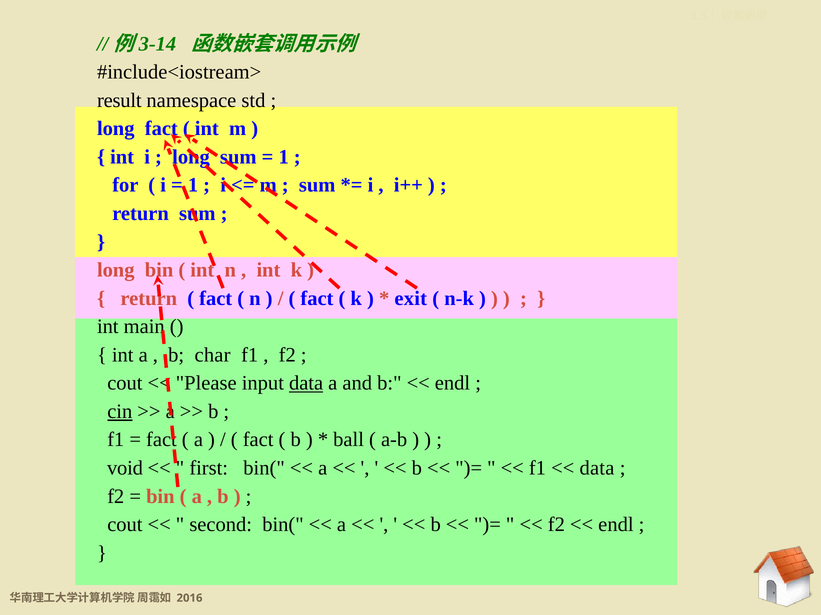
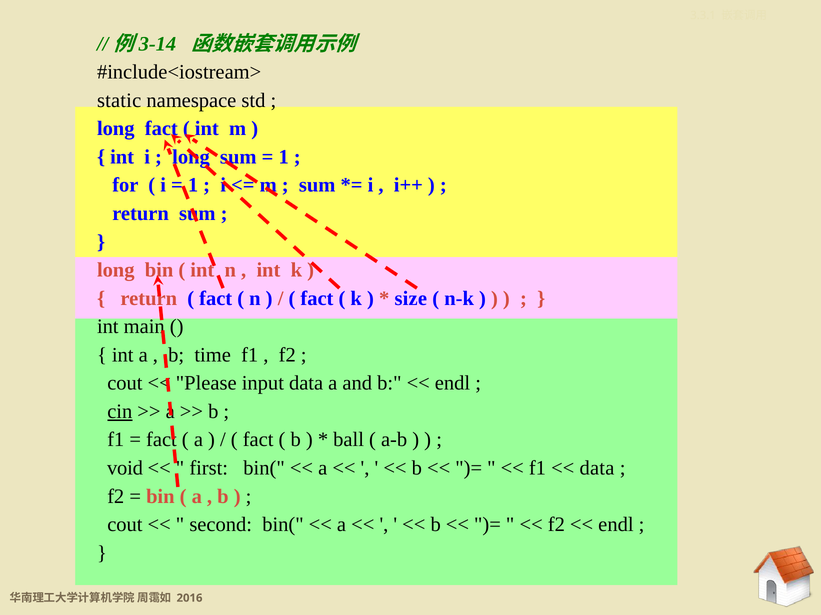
result: result -> static
exit: exit -> size
char: char -> time
data at (306, 384) underline: present -> none
